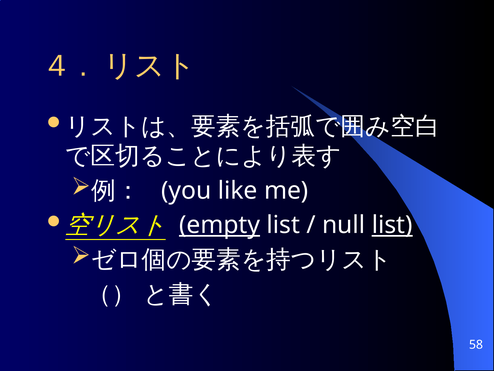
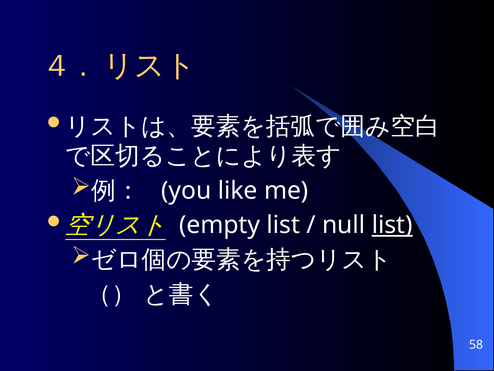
empty underline: present -> none
